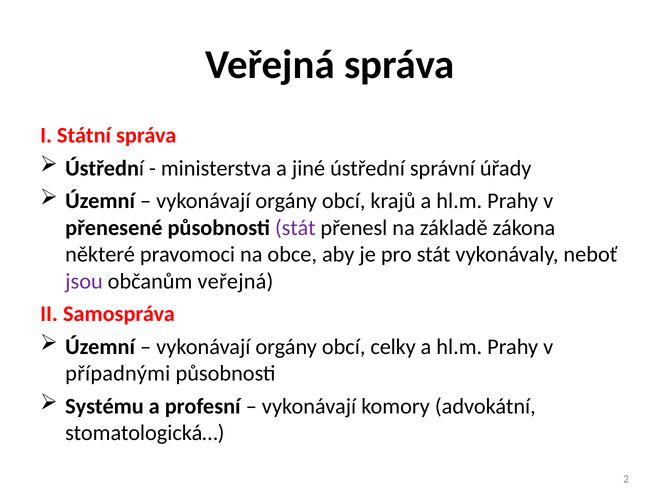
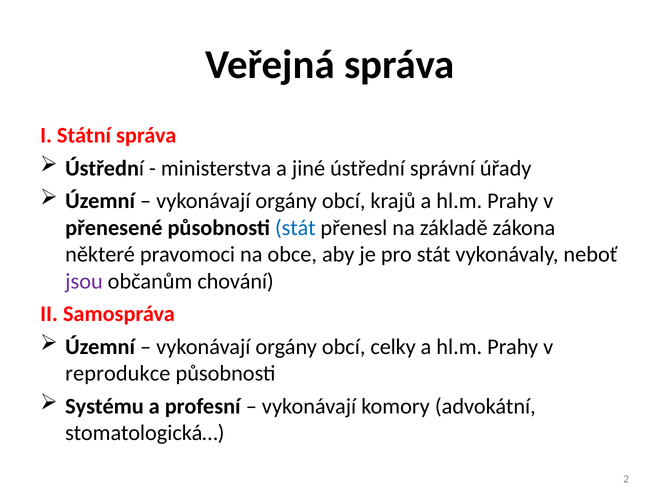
stát at (295, 228) colour: purple -> blue
občanům veřejná: veřejná -> chování
případnými: případnými -> reprodukce
